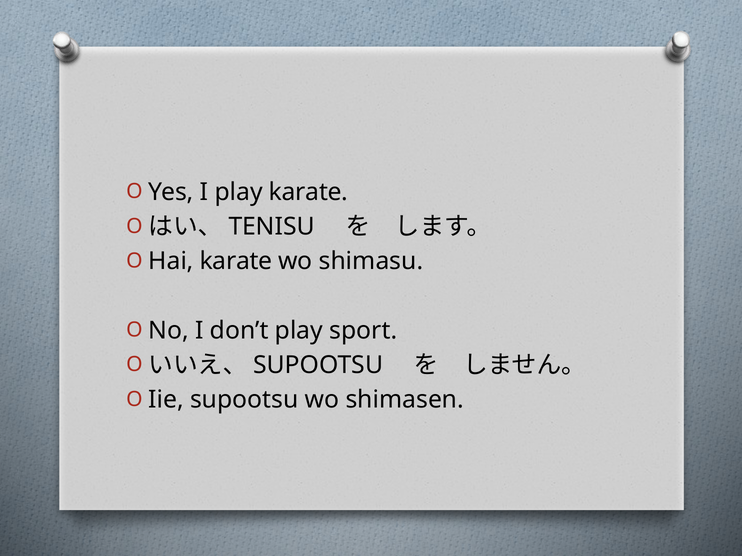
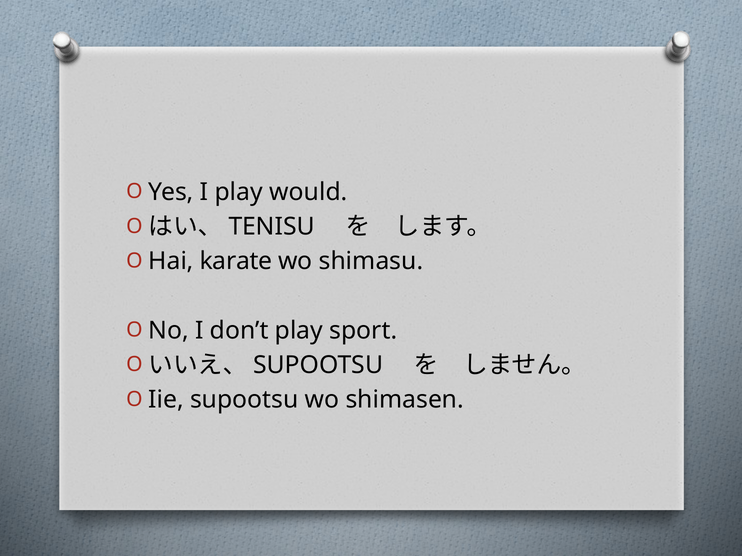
play karate: karate -> would
